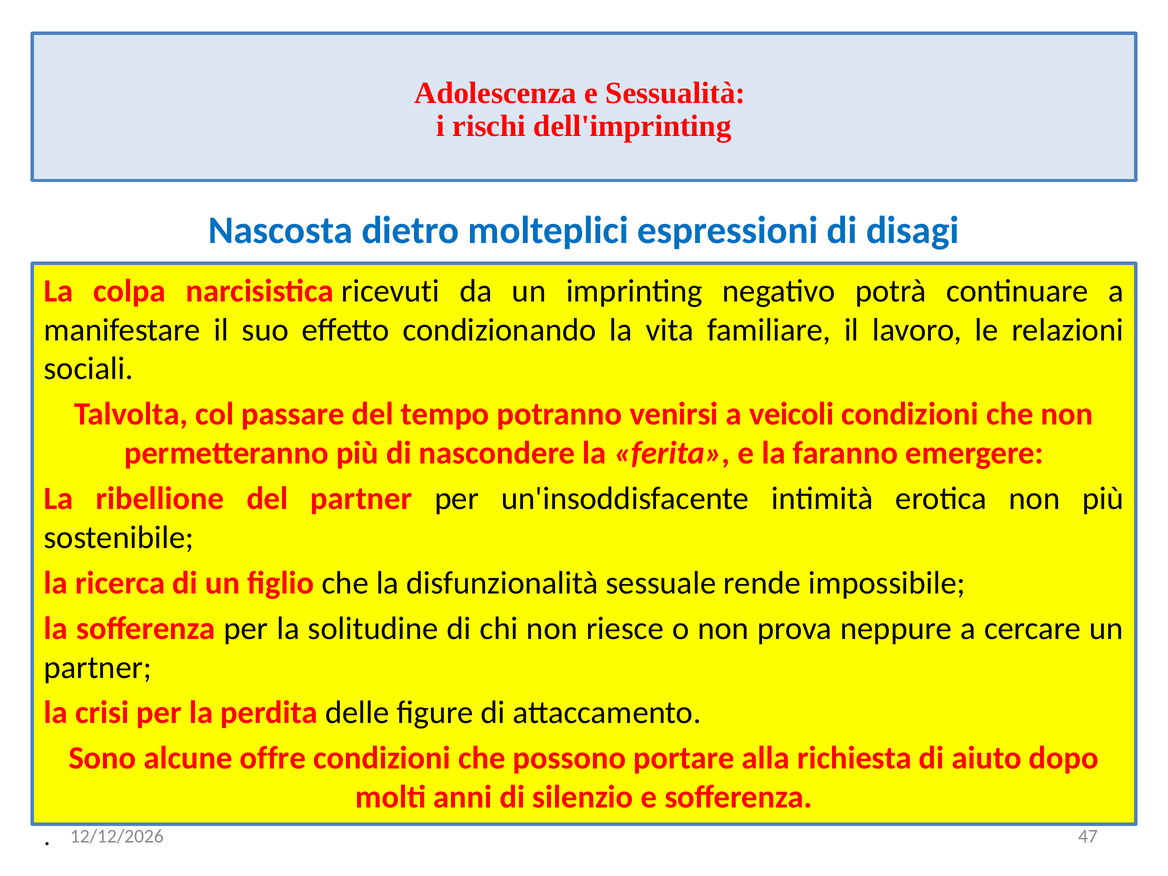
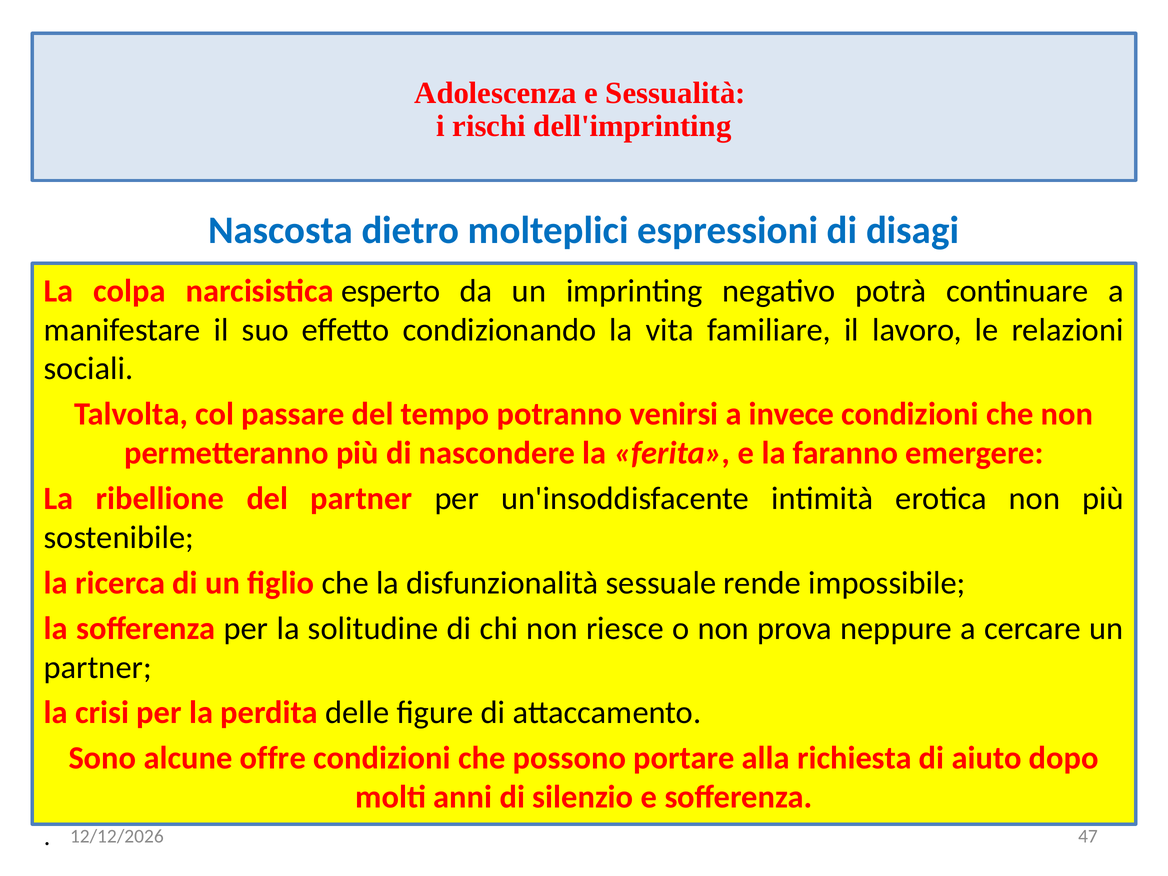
ricevuti: ricevuti -> esperto
veicoli: veicoli -> invece
